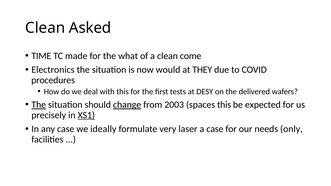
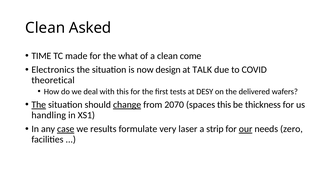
would: would -> design
THEY: THEY -> TALK
procedures: procedures -> theoretical
2003: 2003 -> 2070
expected: expected -> thickness
precisely: precisely -> handling
XS1 underline: present -> none
case at (66, 129) underline: none -> present
ideally: ideally -> results
a case: case -> strip
our underline: none -> present
only: only -> zero
